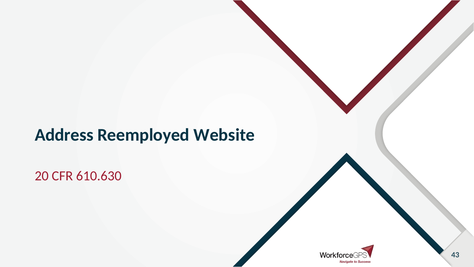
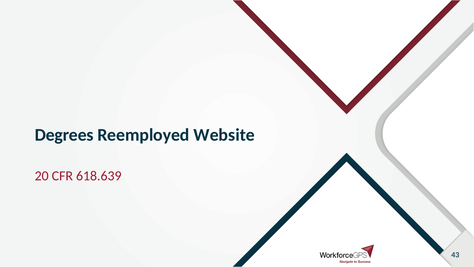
Address: Address -> Degrees
610.630: 610.630 -> 618.639
